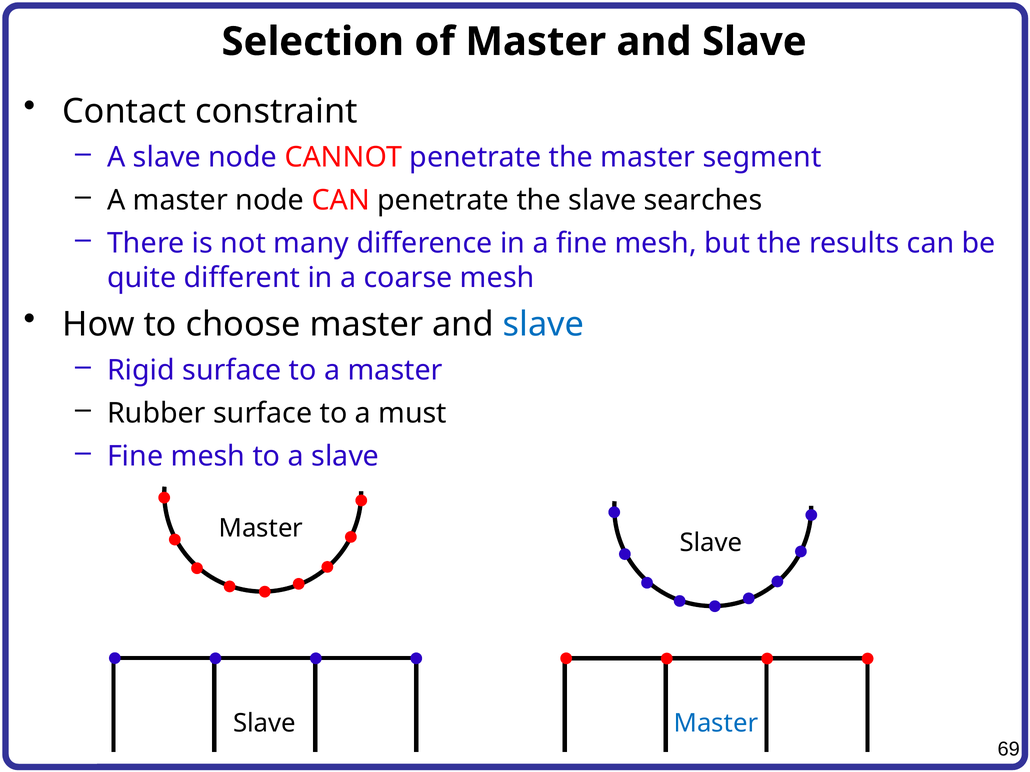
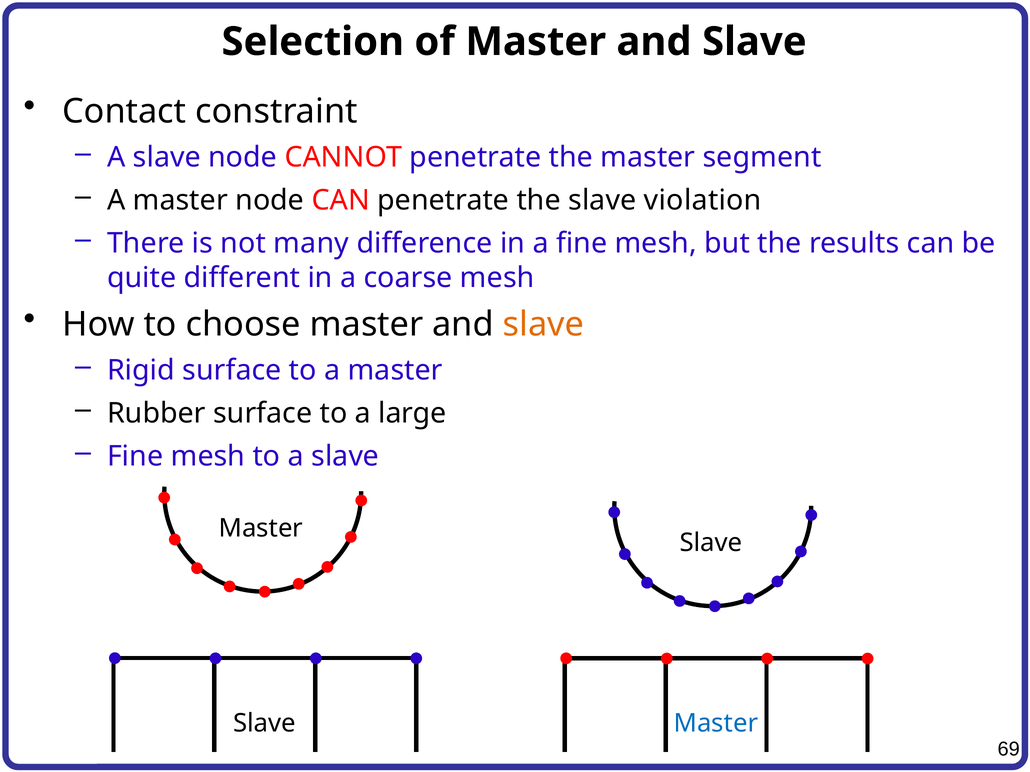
searches: searches -> violation
slave at (543, 325) colour: blue -> orange
must: must -> large
